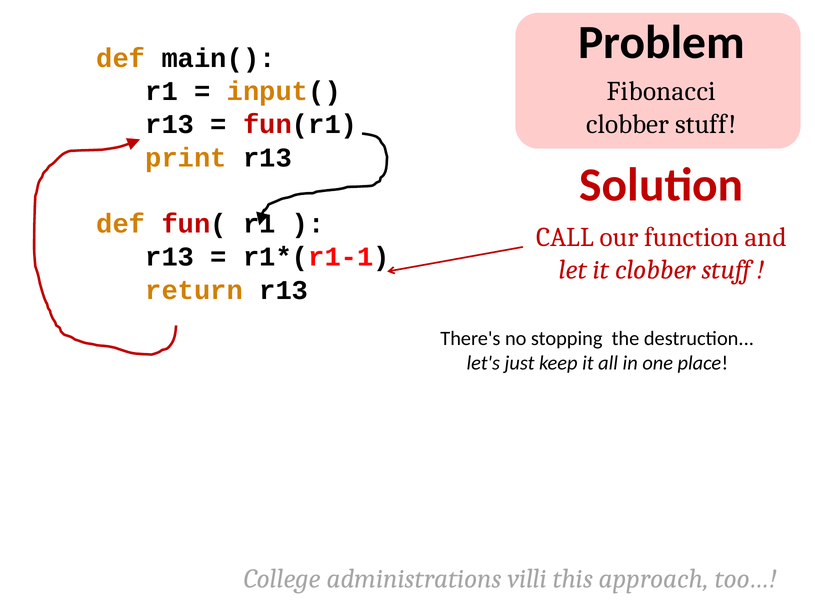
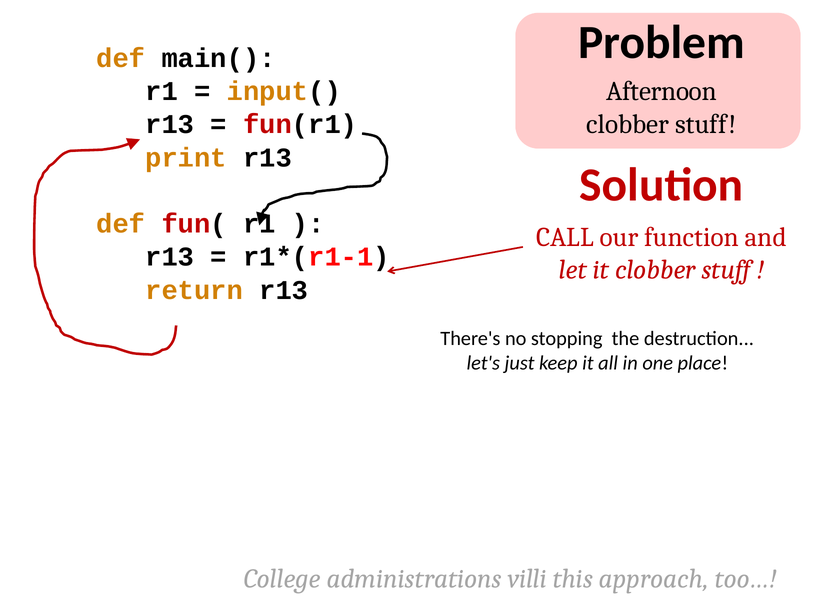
Fibonacci: Fibonacci -> Afternoon
